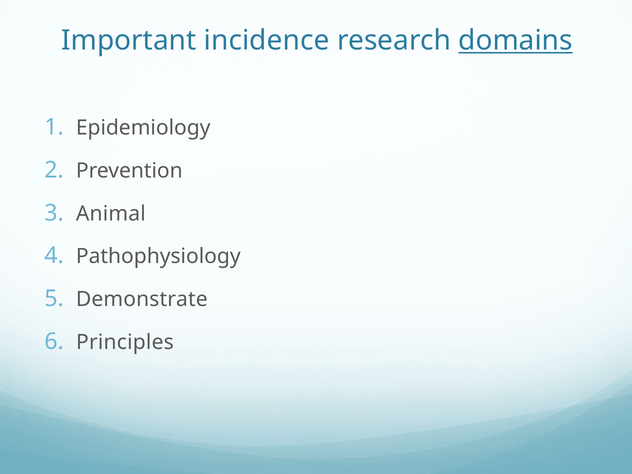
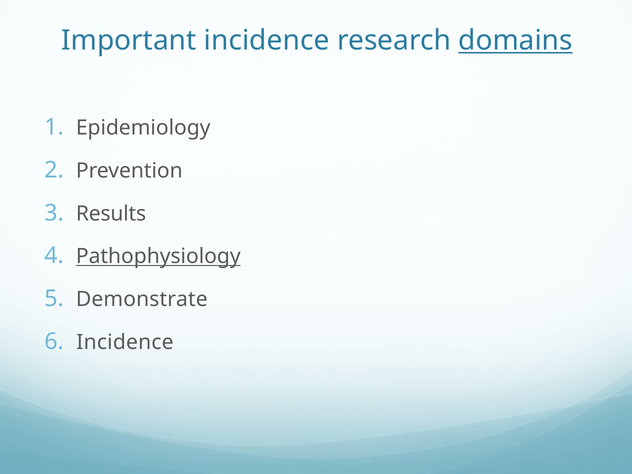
Animal: Animal -> Results
Pathophysiology underline: none -> present
Principles at (125, 342): Principles -> Incidence
